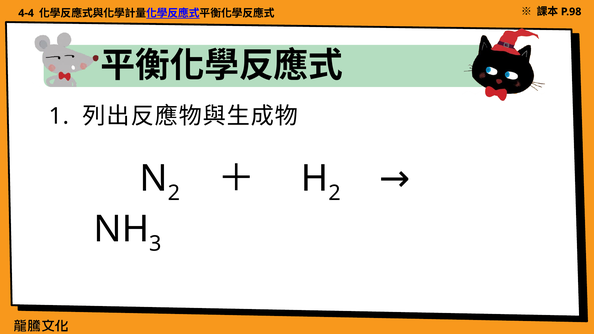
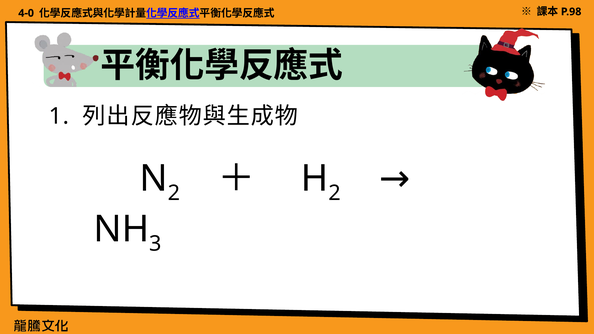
4-4: 4-4 -> 4-0
